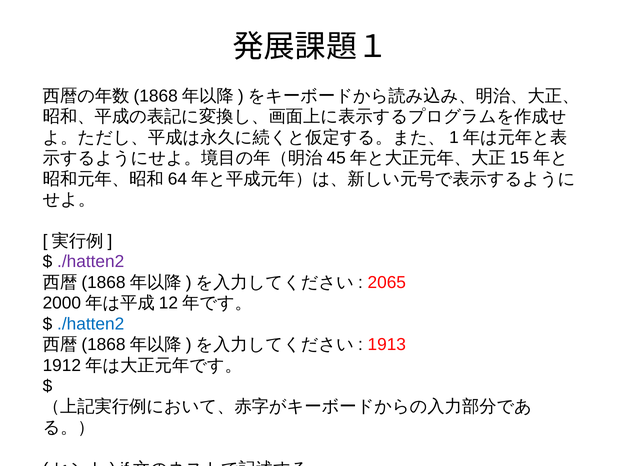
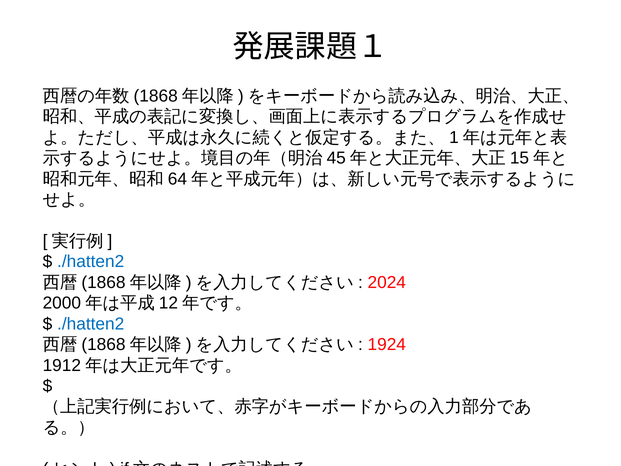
./hatten2 at (91, 262) colour: purple -> blue
2065: 2065 -> 2024
1913: 1913 -> 1924
